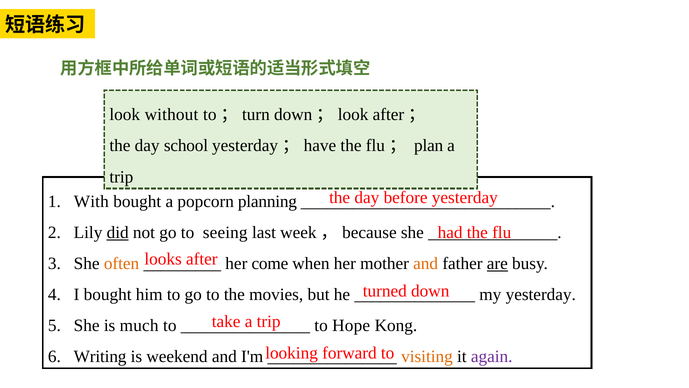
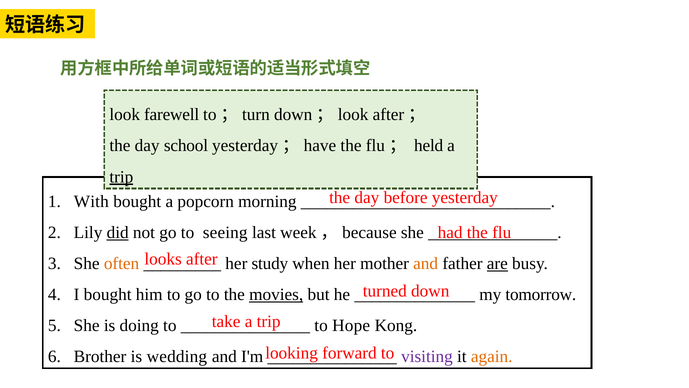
without: without -> farewell
plan: plan -> held
trip at (121, 177) underline: none -> present
planning: planning -> morning
come: come -> study
movies underline: none -> present
my yesterday: yesterday -> tomorrow
much: much -> doing
Writing: Writing -> Brother
weekend: weekend -> wedding
visiting colour: orange -> purple
again colour: purple -> orange
